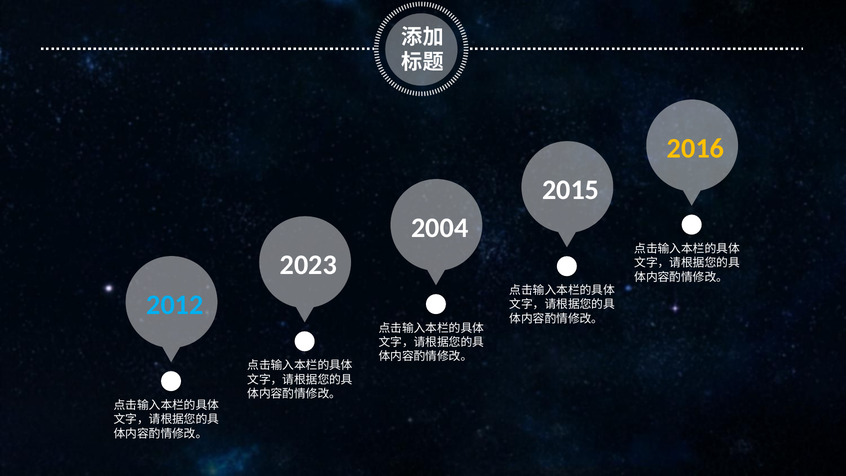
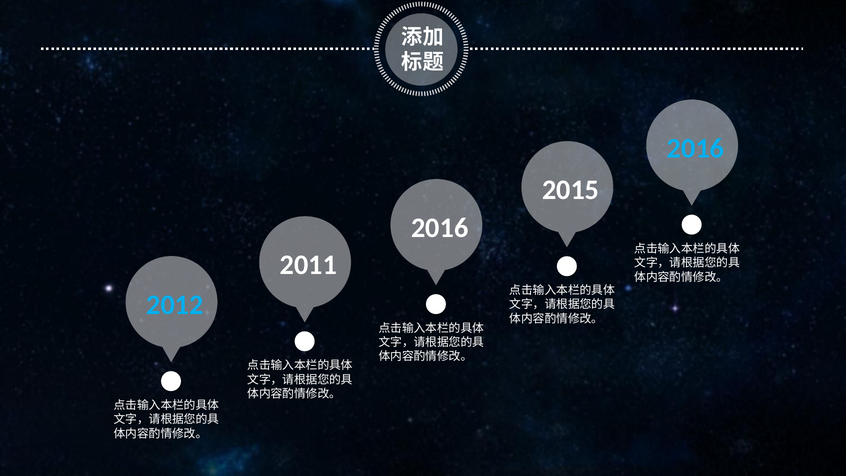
2016 at (696, 148) colour: yellow -> light blue
2004 at (440, 228): 2004 -> 2016
2023: 2023 -> 2011
